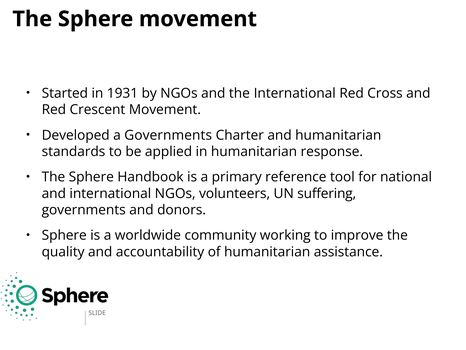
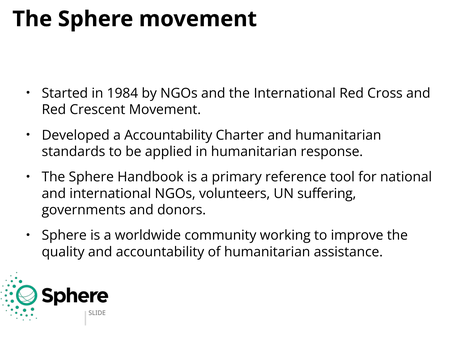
1931: 1931 -> 1984
a Governments: Governments -> Accountability
